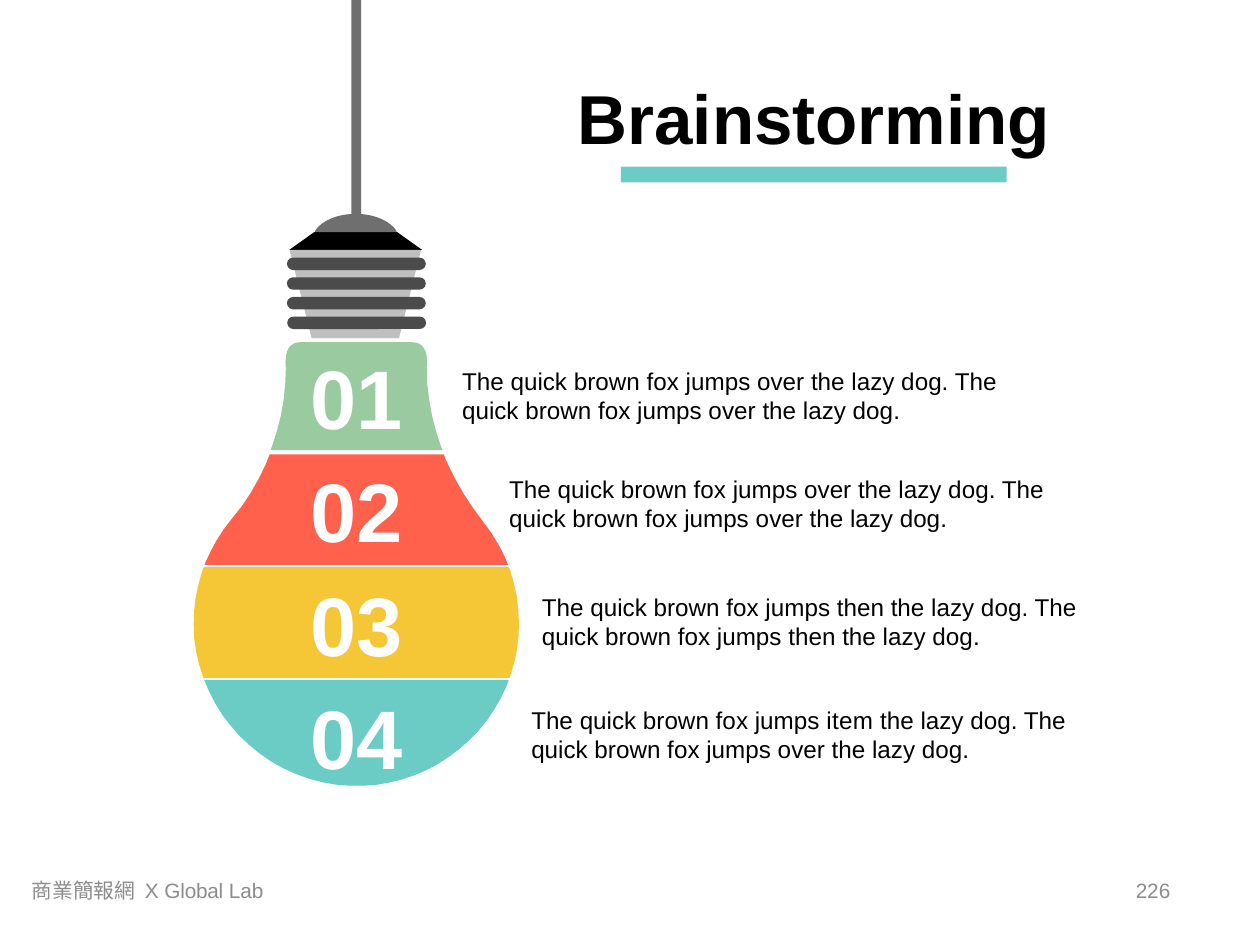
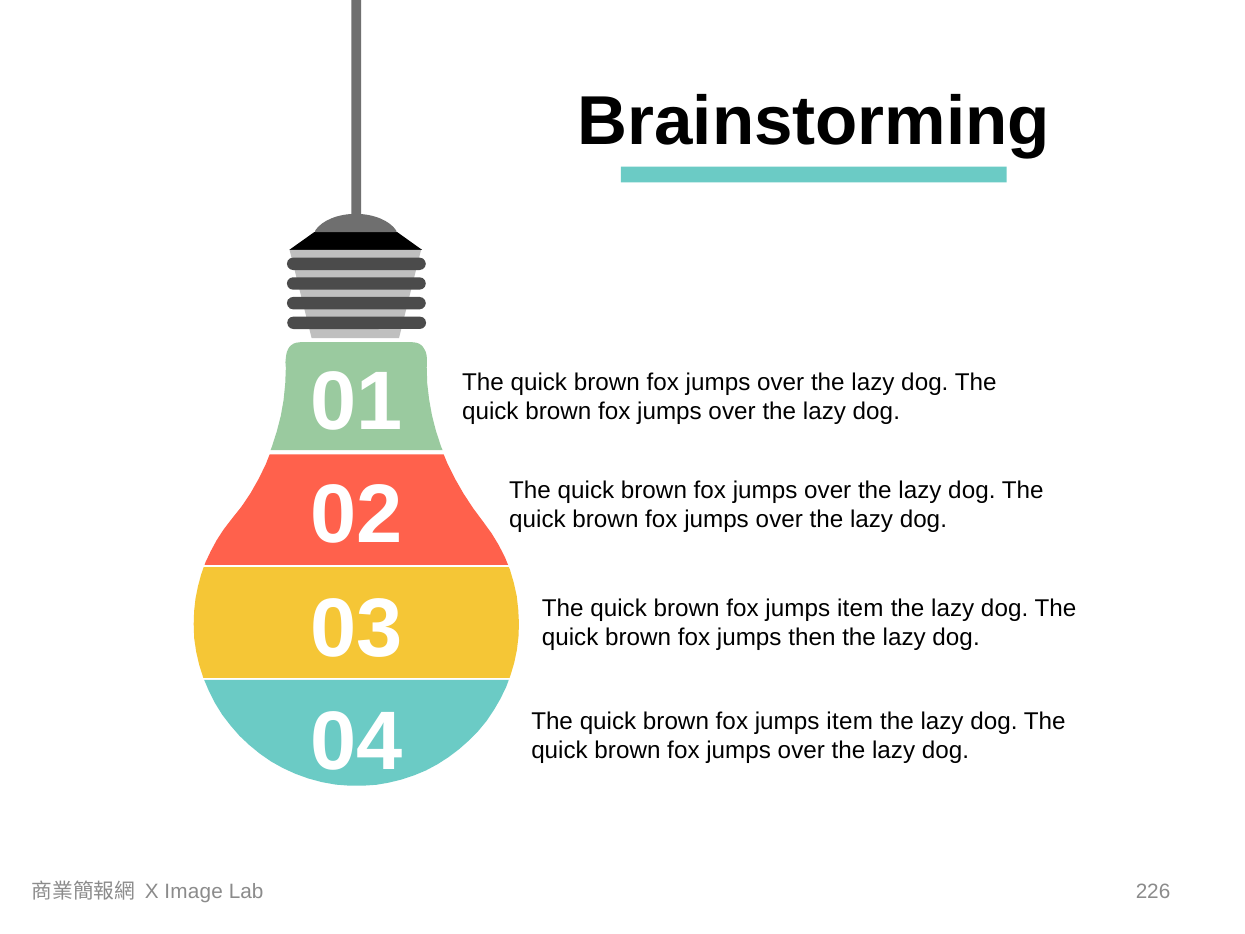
then at (860, 608): then -> item
Global: Global -> Image
